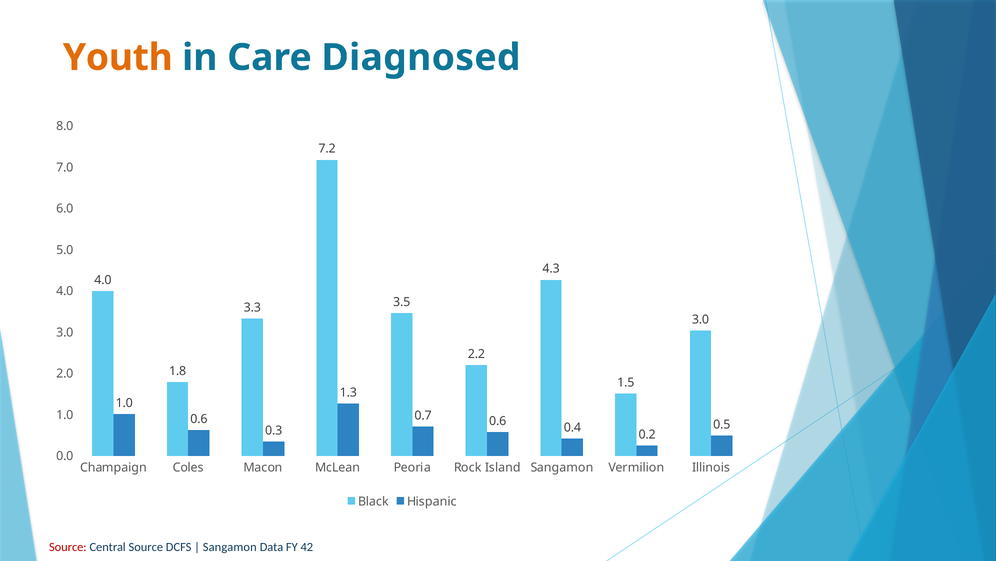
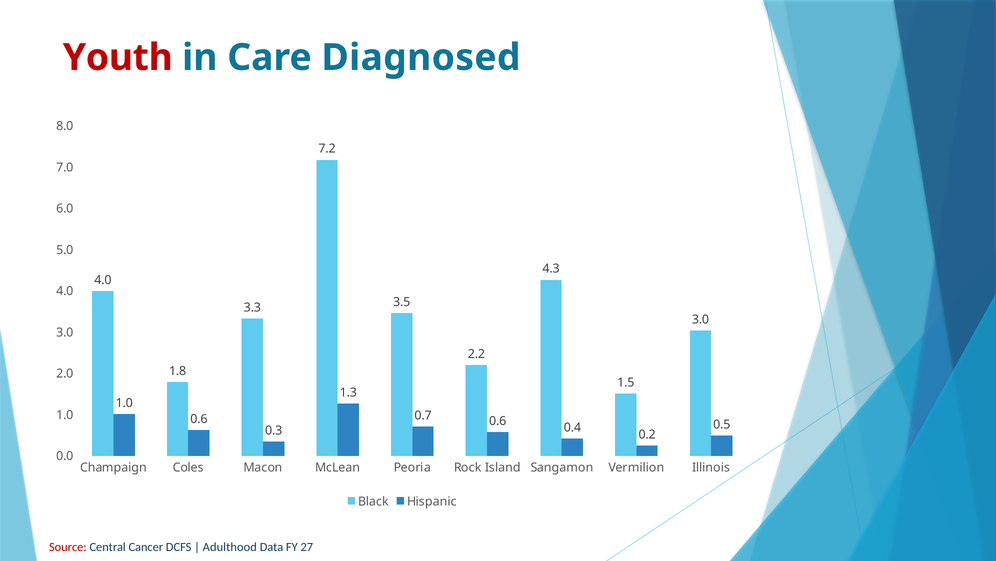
Youth colour: orange -> red
Central Source: Source -> Cancer
Sangamon at (230, 546): Sangamon -> Adulthood
42: 42 -> 27
